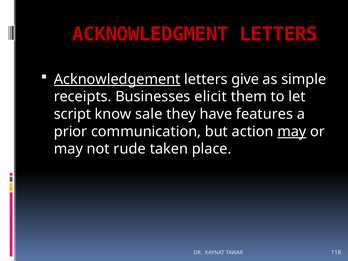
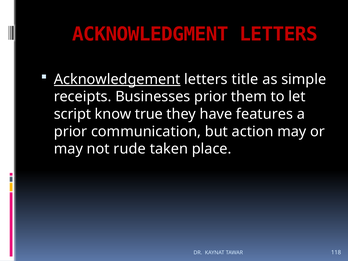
give: give -> title
Businesses elicit: elicit -> prior
sale: sale -> true
may at (292, 131) underline: present -> none
